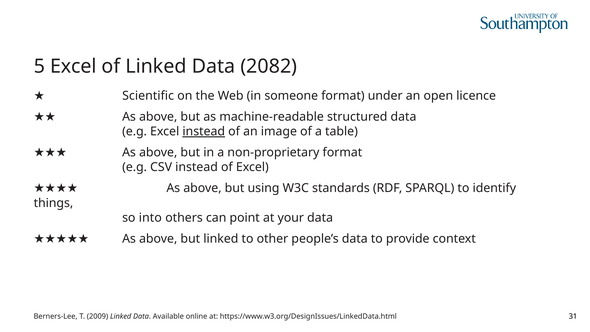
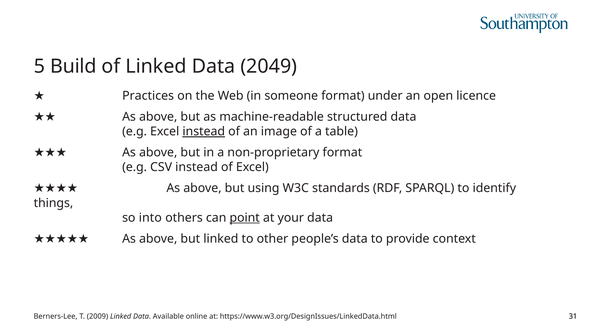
5 Excel: Excel -> Build
2082: 2082 -> 2049
Scientific: Scientific -> Practices
point underline: none -> present
